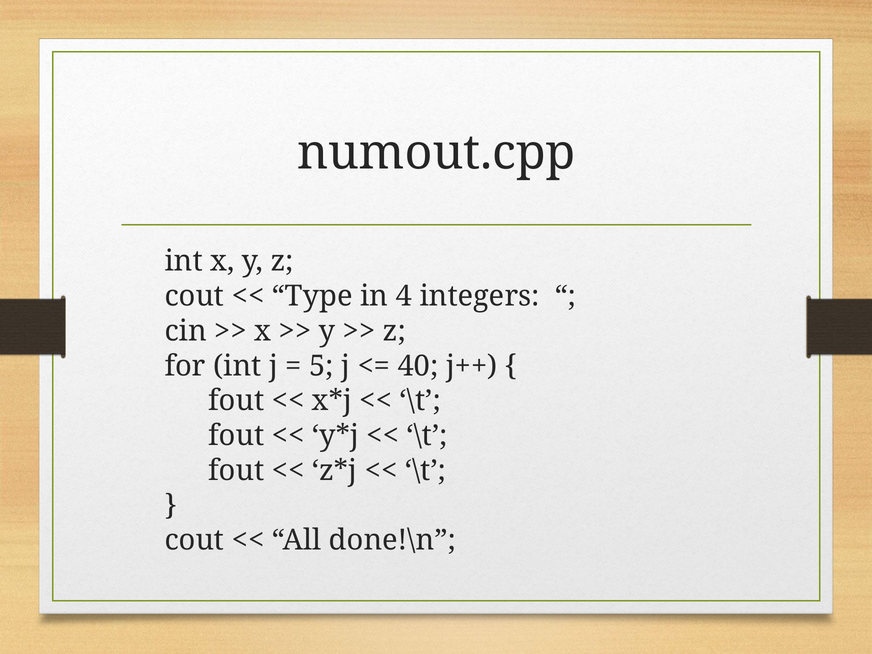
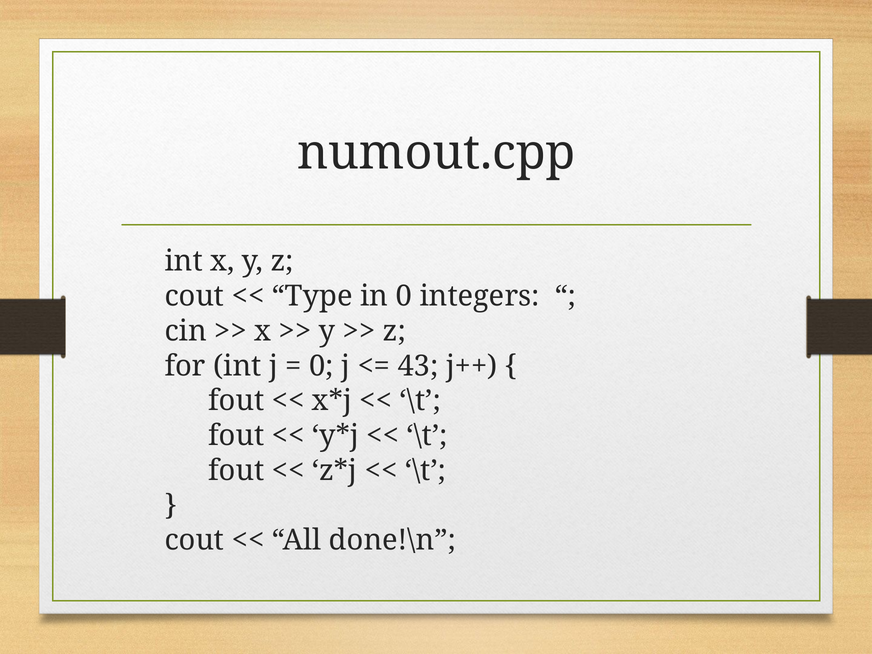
in 4: 4 -> 0
5 at (321, 366): 5 -> 0
40: 40 -> 43
